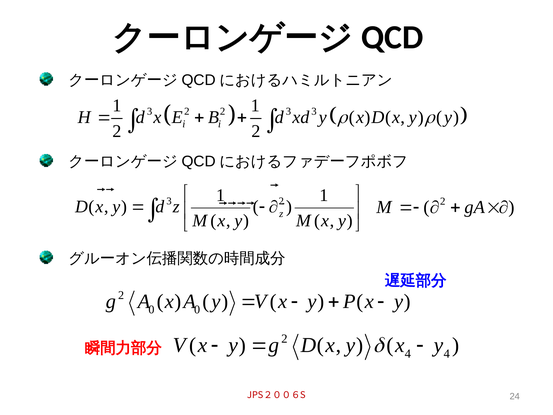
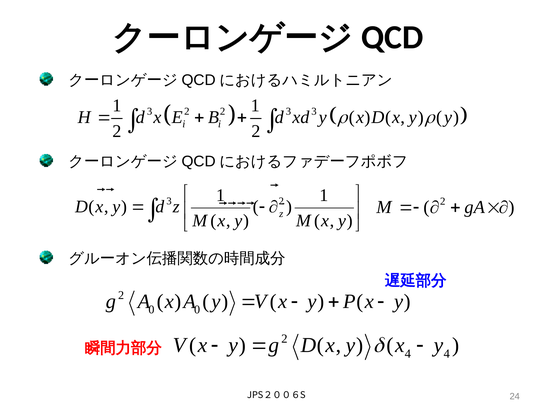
JPS２００６S colour: red -> black
